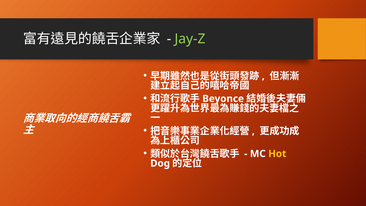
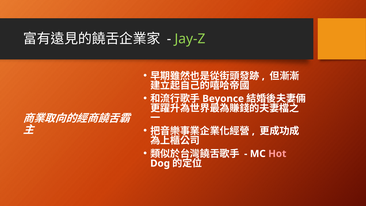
Hot colour: yellow -> pink
